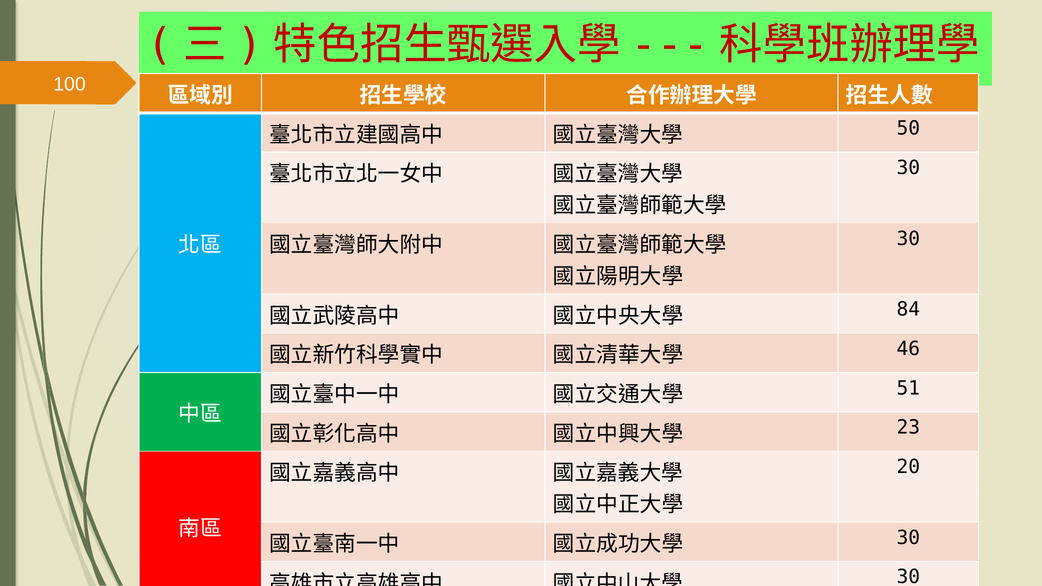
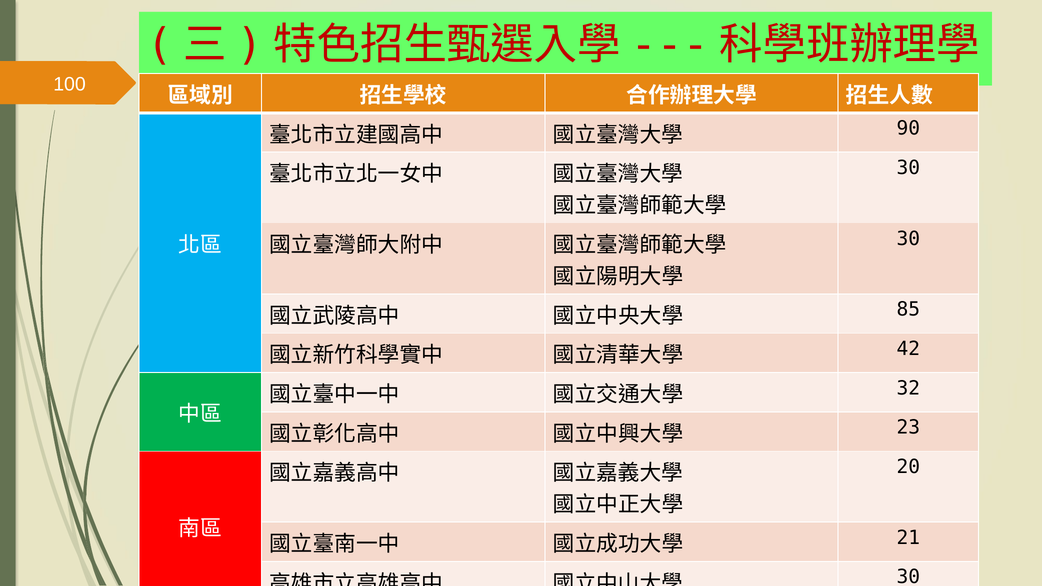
50: 50 -> 90
84: 84 -> 85
46: 46 -> 42
51: 51 -> 32
30 at (908, 538): 30 -> 21
